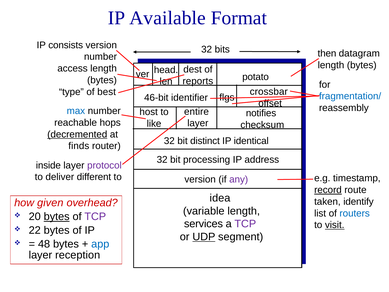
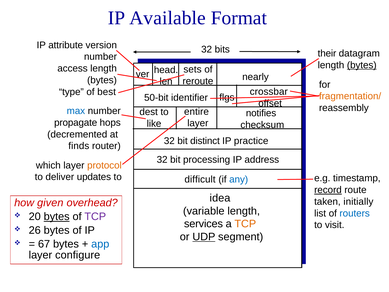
consists: consists -> attribute
then: then -> their
bytes at (362, 65) underline: none -> present
dest: dest -> sets
potato: potato -> nearly
reports: reports -> reroute
fragmentation/ colour: blue -> orange
46-bit: 46-bit -> 50-bit
host: host -> dest
reachable: reachable -> propagate
decremented underline: present -> none
identical: identical -> practice
inside: inside -> which
protocol colour: purple -> orange
different: different -> updates
version at (200, 179): version -> difficult
any colour: purple -> blue
identify: identify -> initially
TCP at (245, 224) colour: purple -> orange
visit underline: present -> none
22: 22 -> 26
48: 48 -> 67
reception: reception -> configure
